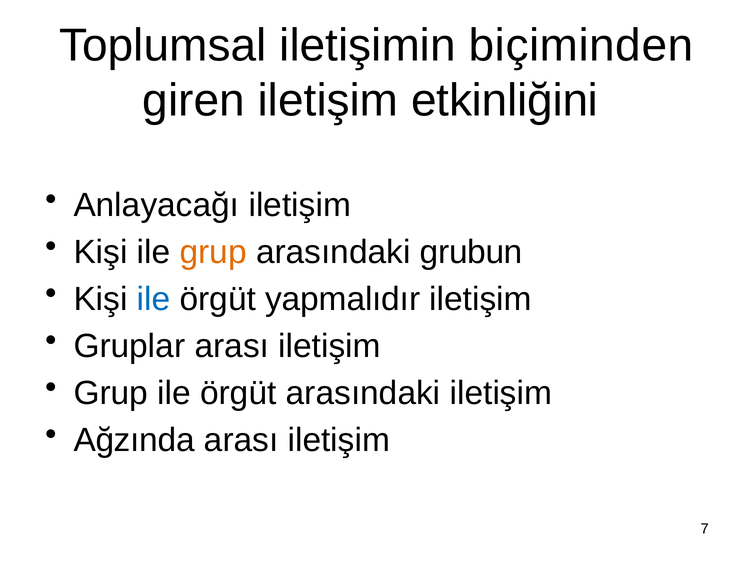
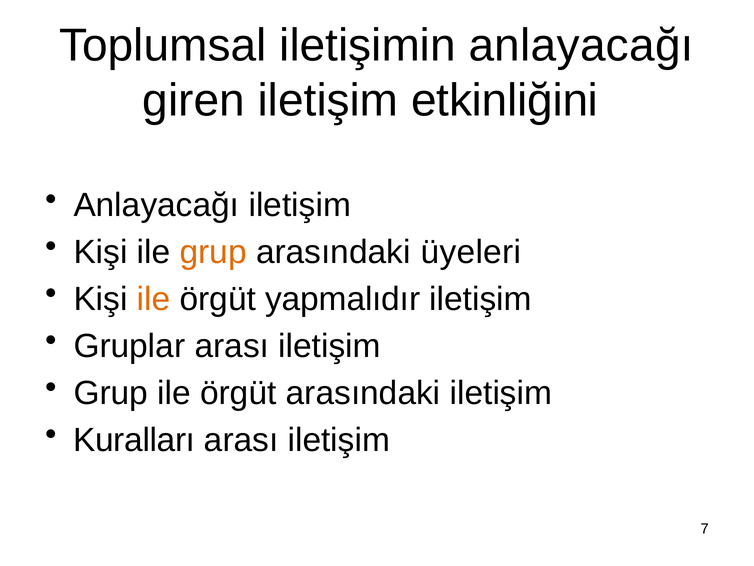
iletişimin biçiminden: biçiminden -> anlayacağı
grubun: grubun -> üyeleri
ile at (154, 299) colour: blue -> orange
Ağzında: Ağzında -> Kuralları
